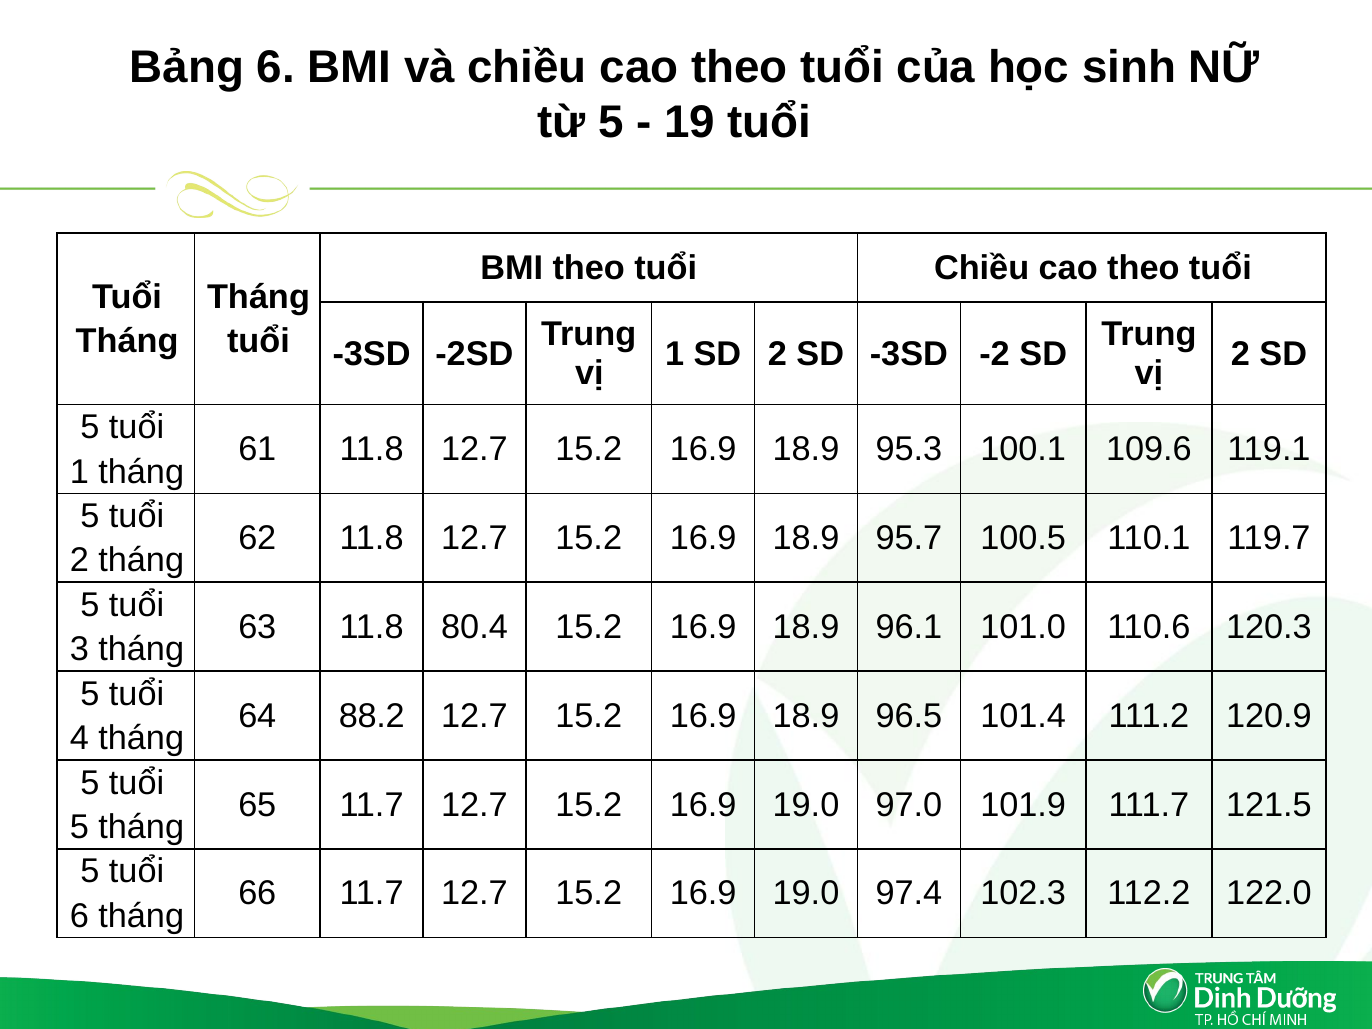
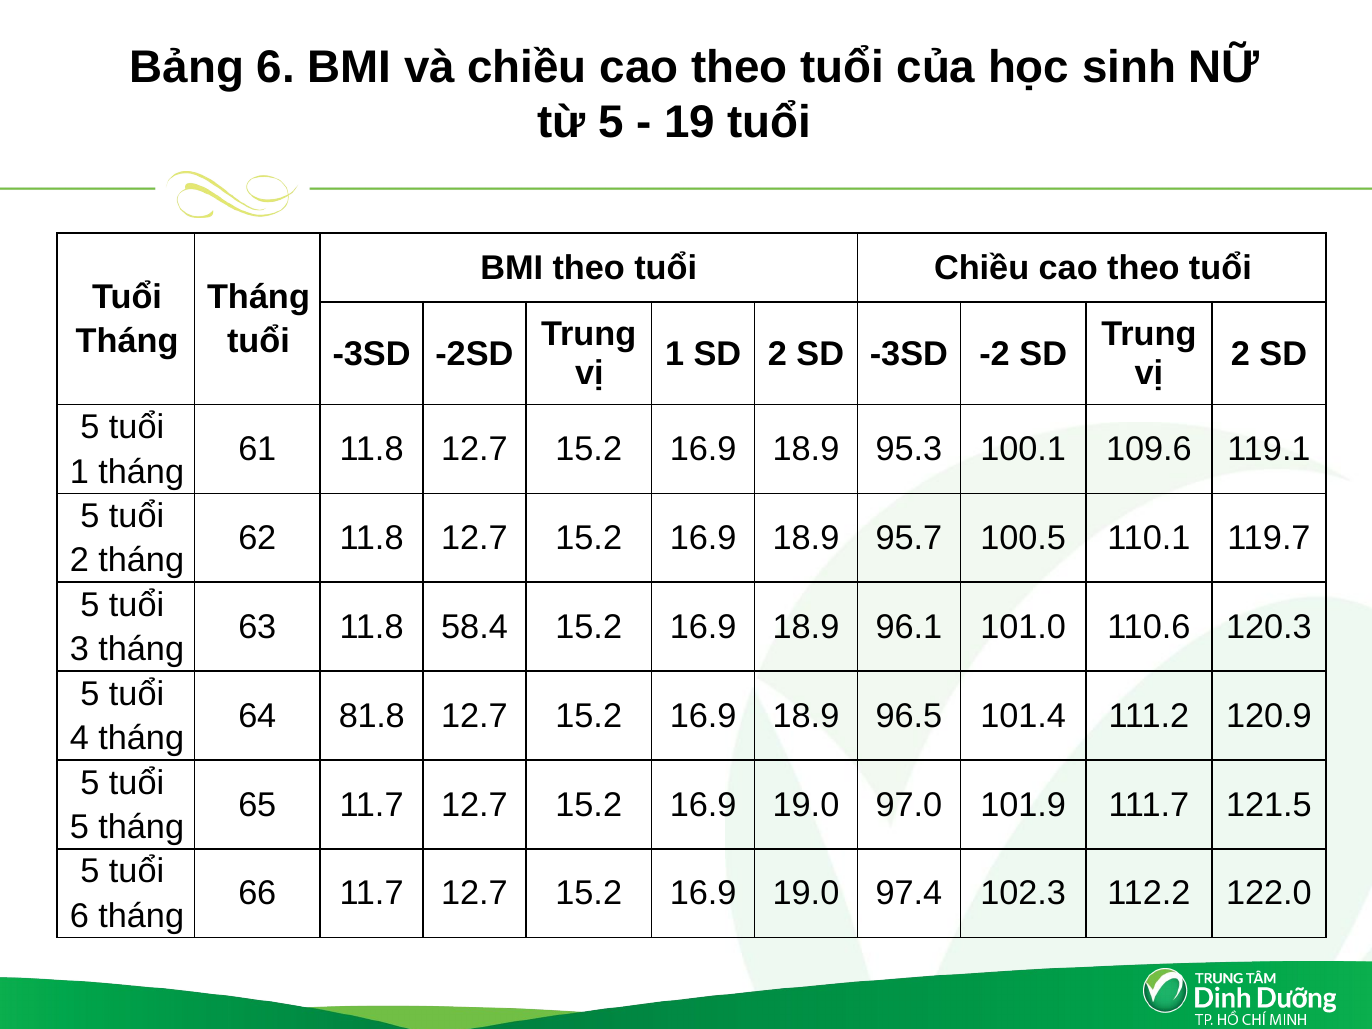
80.4: 80.4 -> 58.4
88.2: 88.2 -> 81.8
